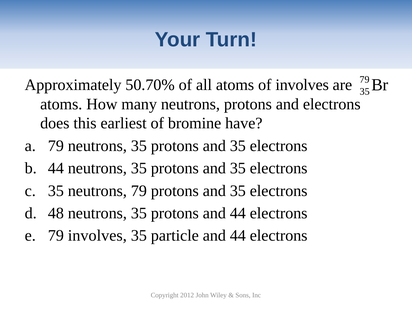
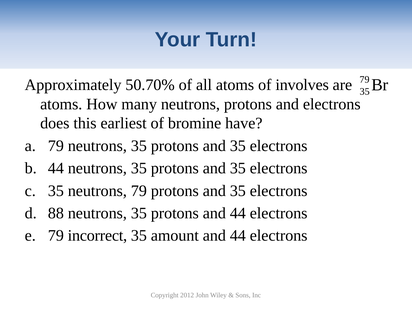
48: 48 -> 88
79 involves: involves -> incorrect
particle: particle -> amount
